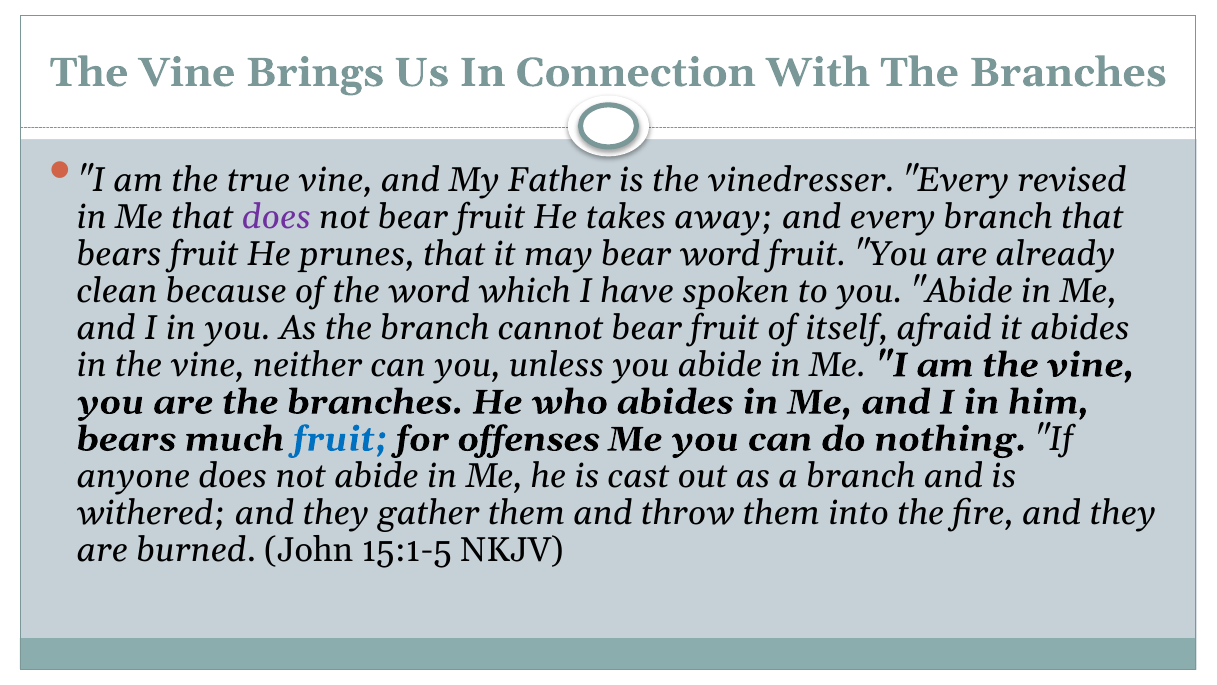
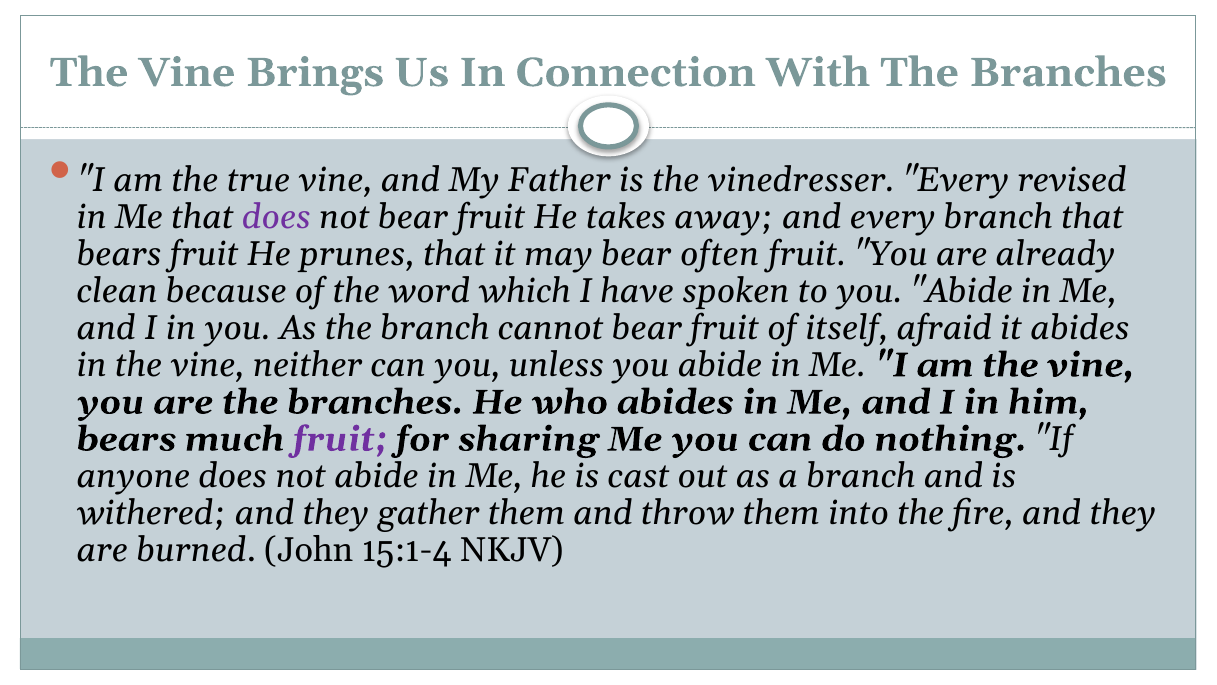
bear word: word -> often
fruit at (340, 439) colour: blue -> purple
offenses: offenses -> sharing
15:1-5: 15:1-5 -> 15:1-4
